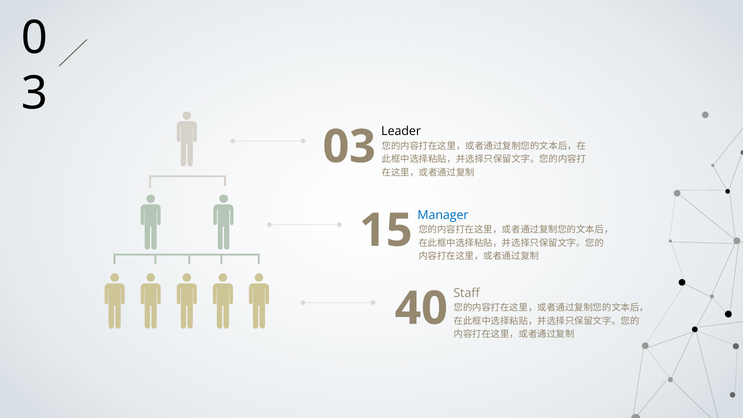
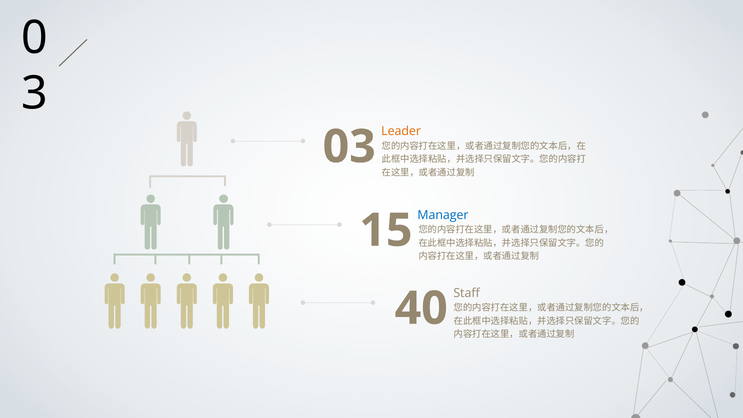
Leader colour: black -> orange
